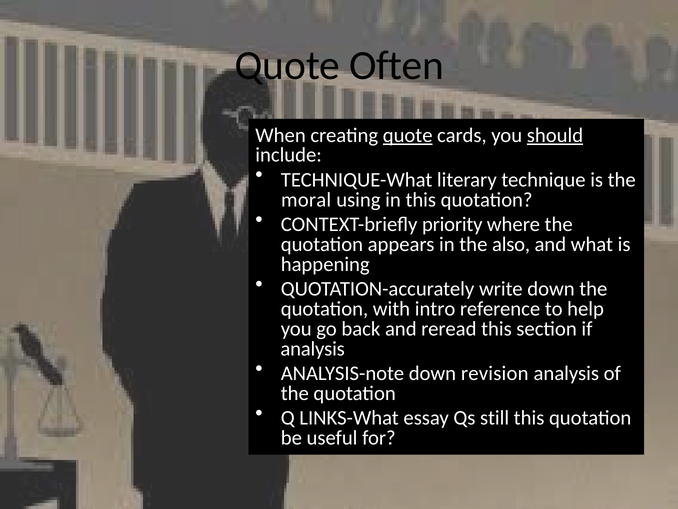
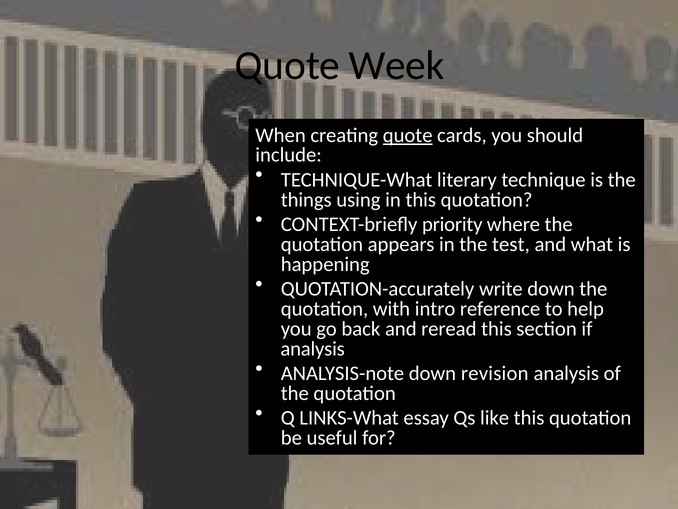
Often: Often -> Week
should underline: present -> none
moral: moral -> things
also: also -> test
still: still -> like
